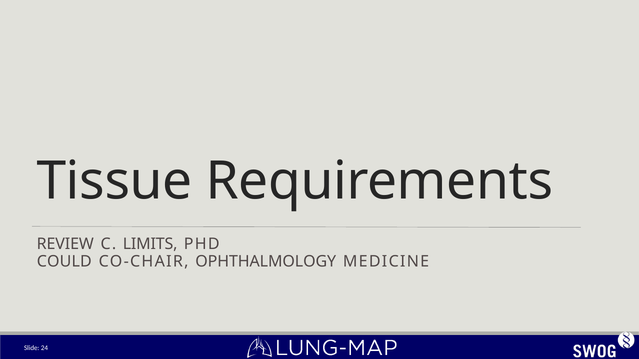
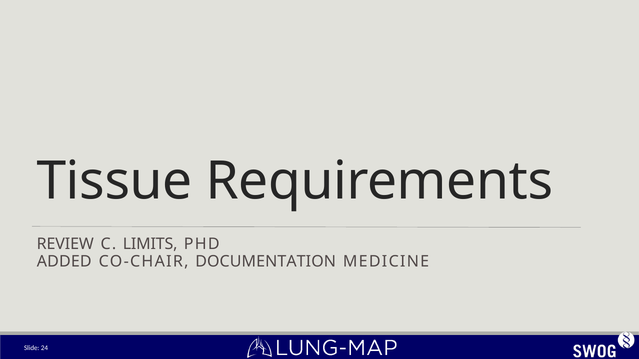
COULD: COULD -> ADDED
OPHTHALMOLOGY: OPHTHALMOLOGY -> DOCUMENTATION
